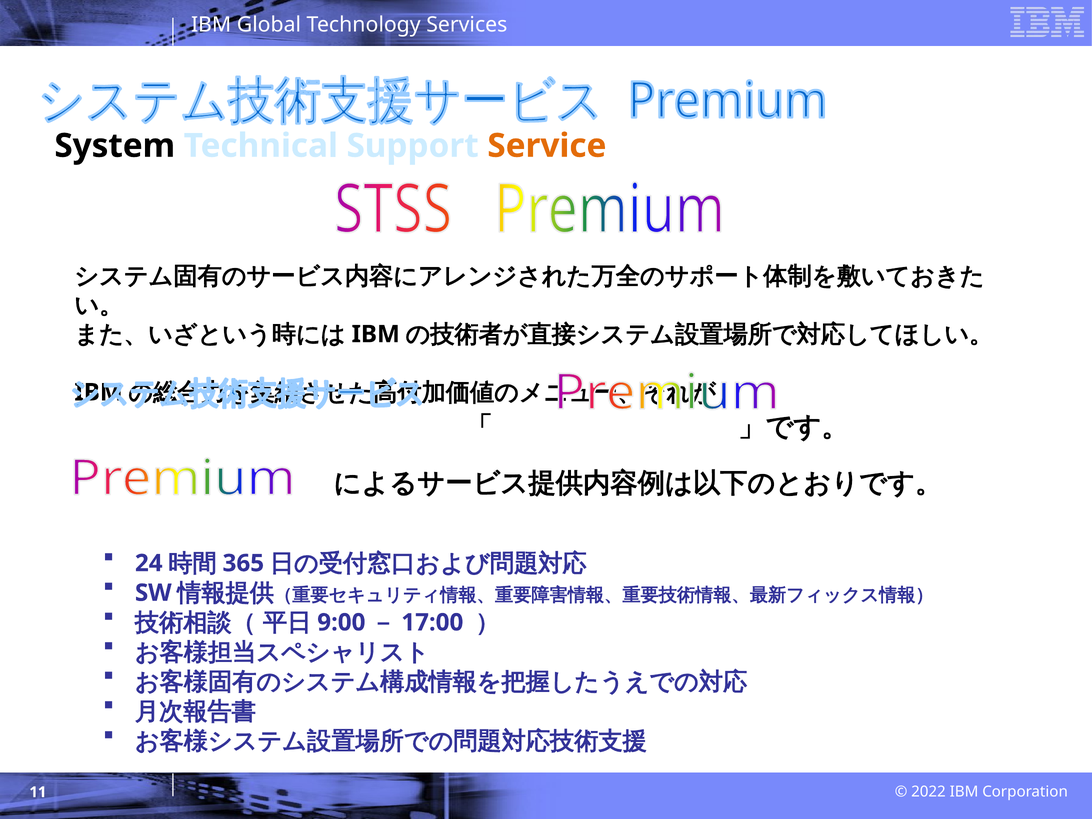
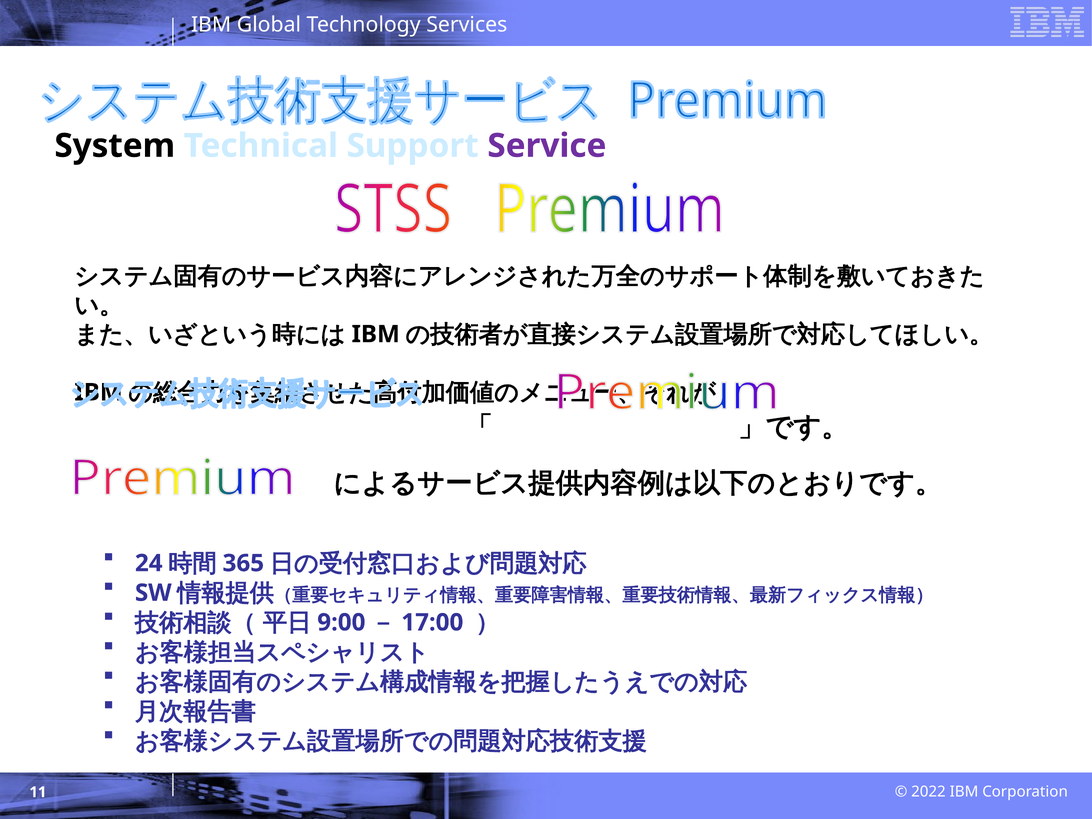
Service colour: orange -> purple
